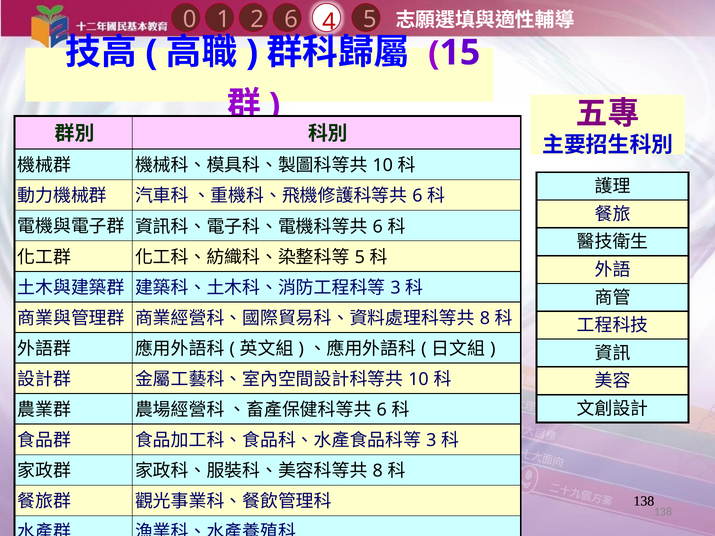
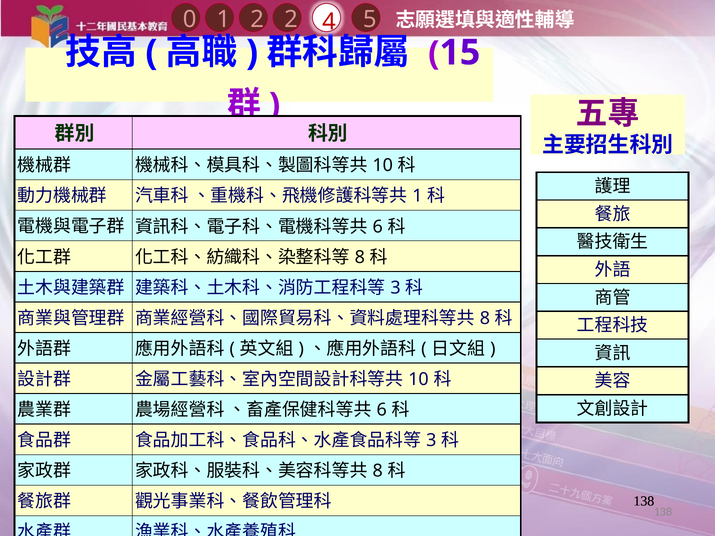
1 6: 6 -> 2
6 at (417, 196): 6 -> 1
5 at (360, 257): 5 -> 8
